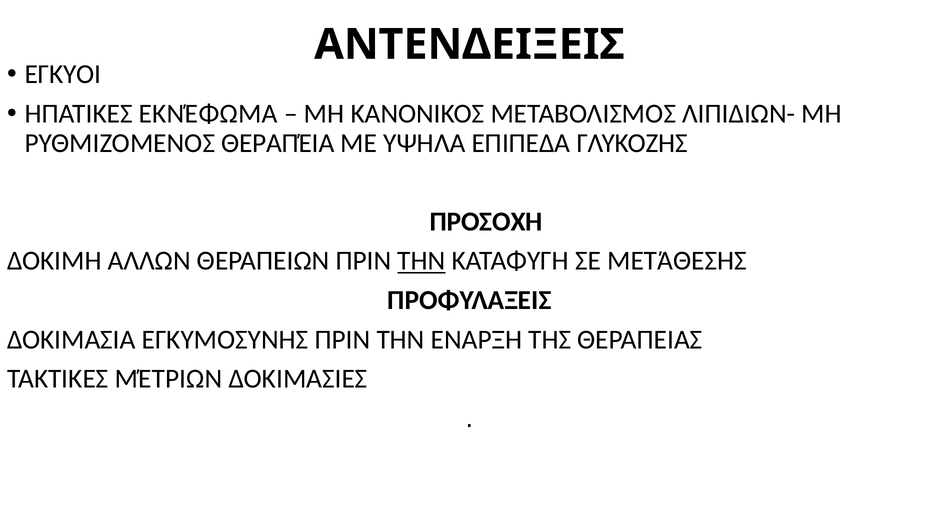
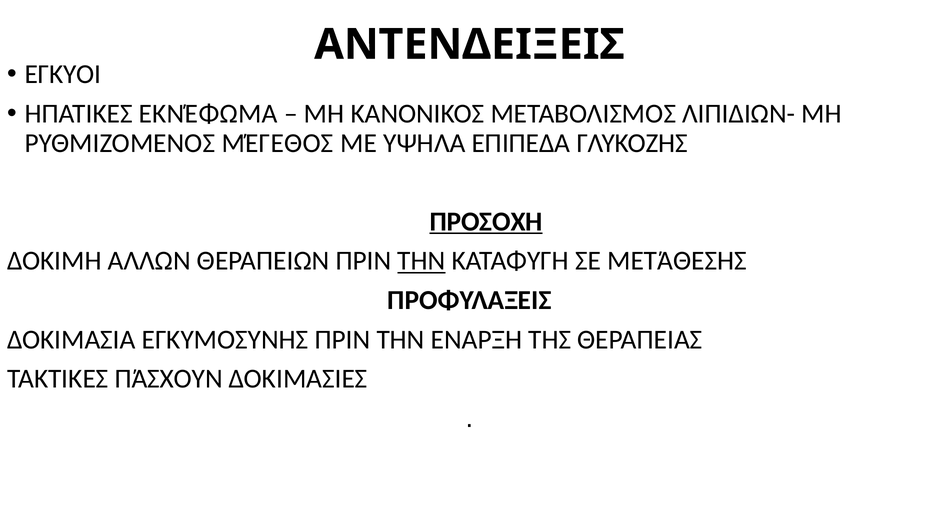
ΘΕΡΑΠΈΙΑ: ΘΕΡΑΠΈΙΑ -> ΜΈΓΕΘΟΣ
ΠΡΟΣΟΧΗ underline: none -> present
ΜΈΤΡΙΩΝ: ΜΈΤΡΙΩΝ -> ΠΆΣΧΟΥΝ
